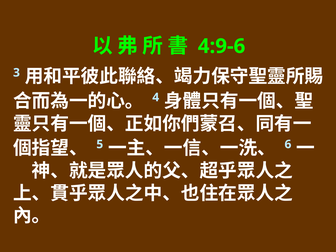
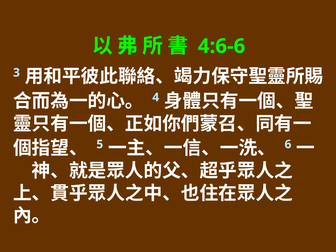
4:9-6: 4:9-6 -> 4:6-6
